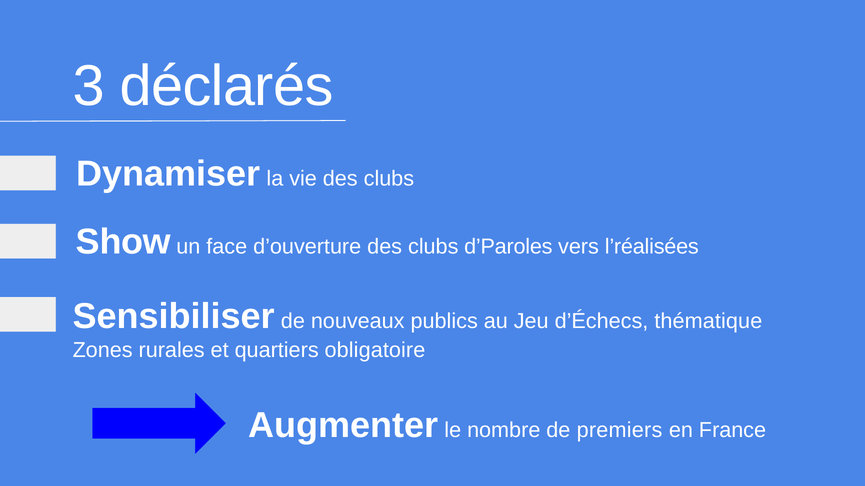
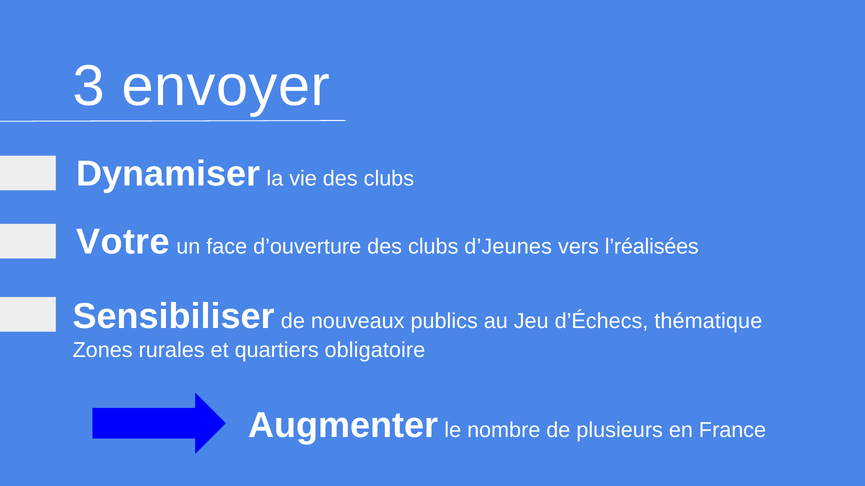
déclarés: déclarés -> envoyer
Show: Show -> Votre
d’Paroles: d’Paroles -> d’Jeunes
premiers: premiers -> plusieurs
